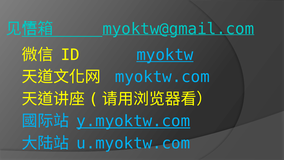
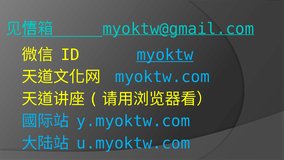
y.myoktw.com underline: present -> none
